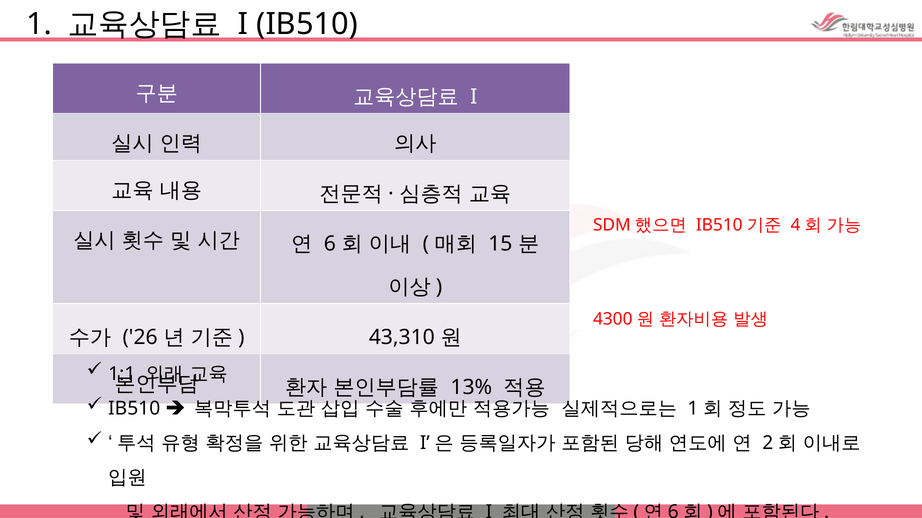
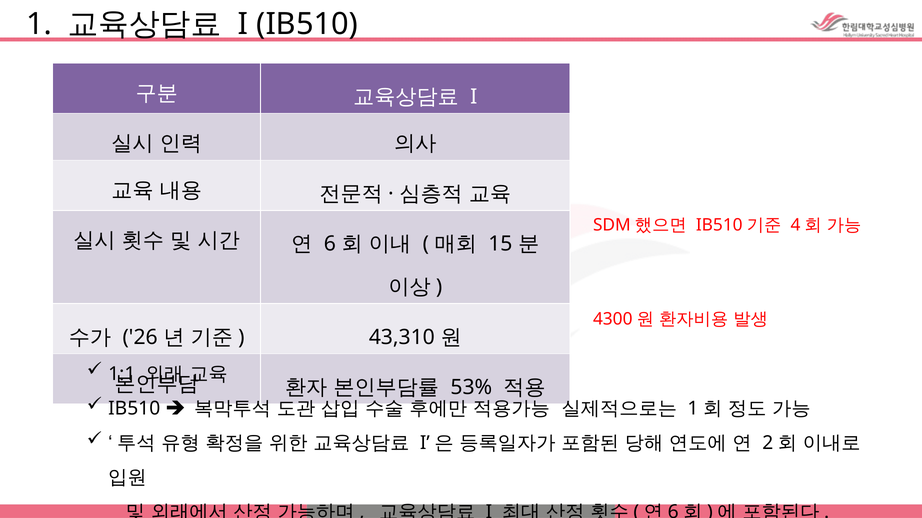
13%: 13% -> 53%
